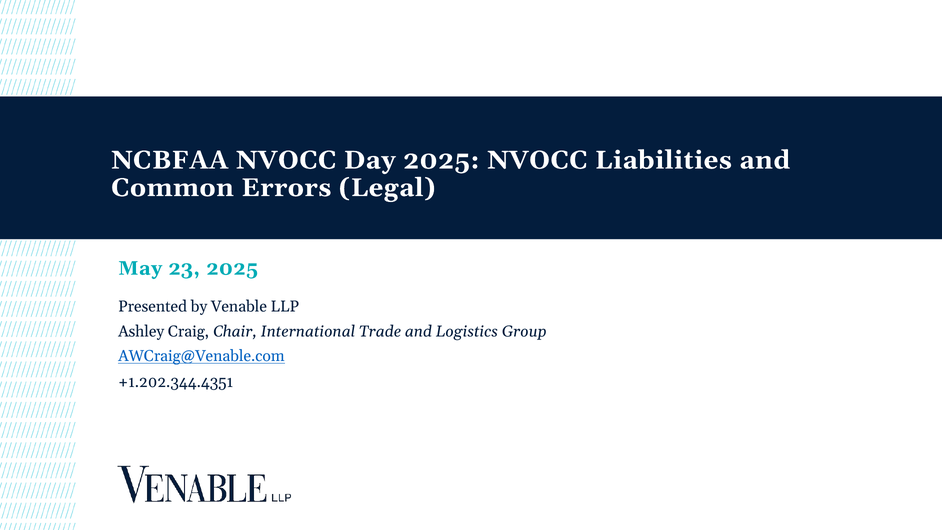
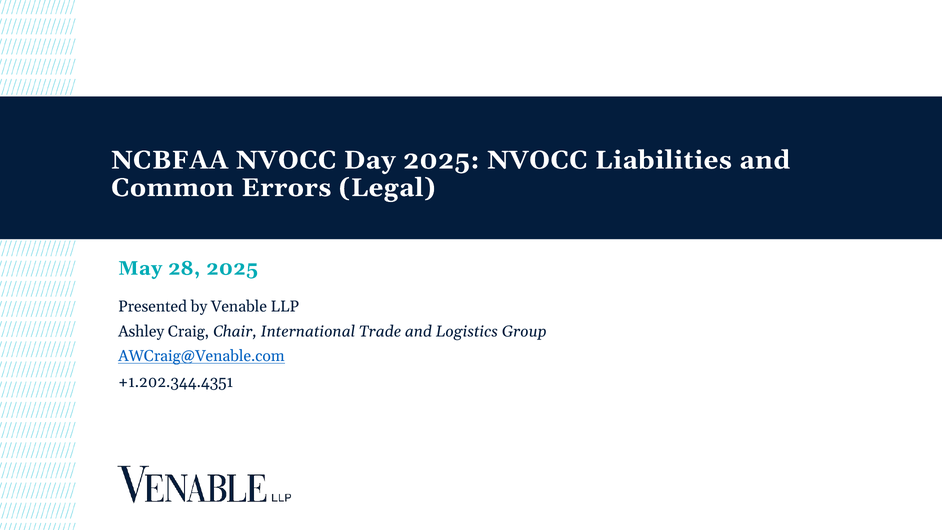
23: 23 -> 28
